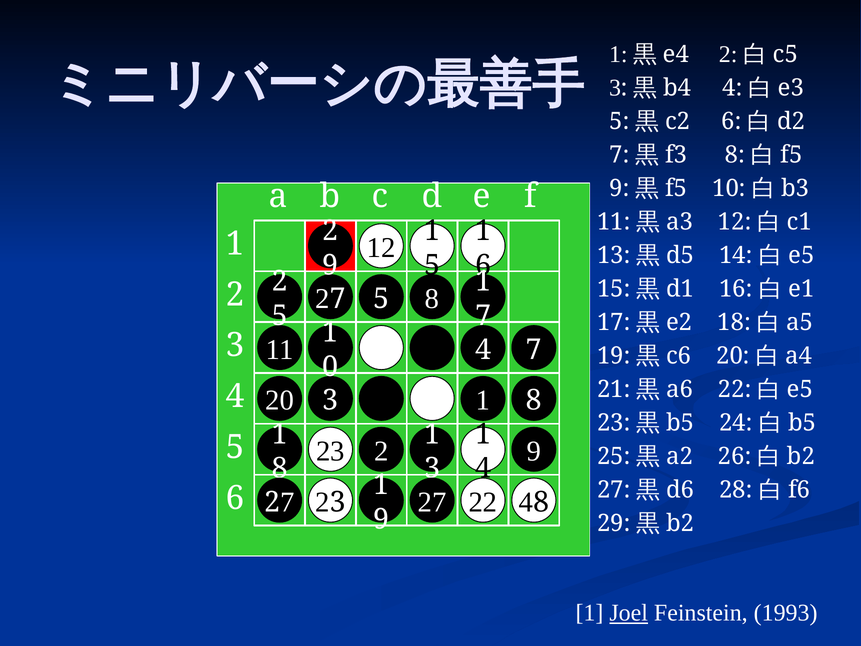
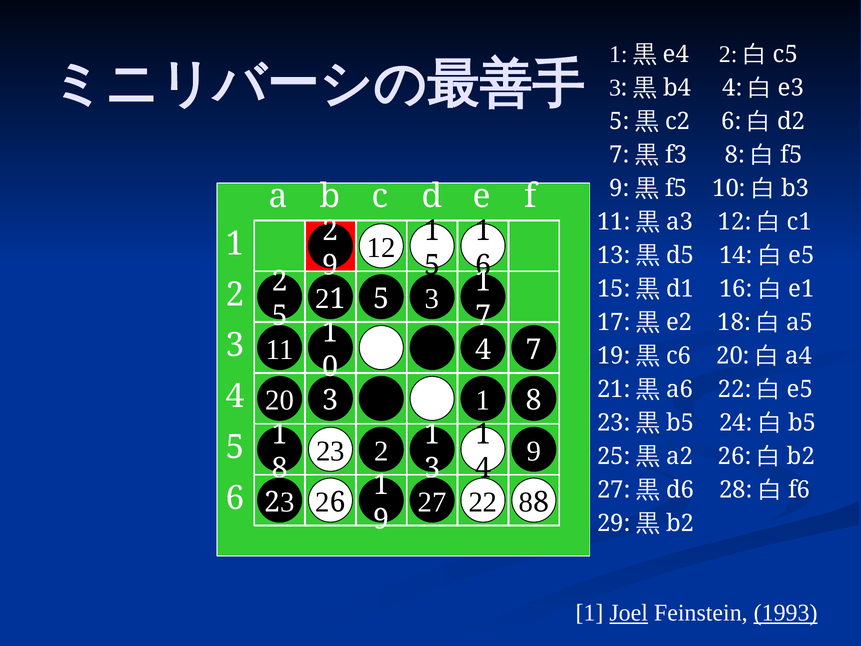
7 at (338, 299): 7 -> 1
5 8: 8 -> 3
3 at (338, 502): 3 -> 6
27 4: 4 -> 8
7 at (288, 502): 7 -> 3
1993 underline: none -> present
